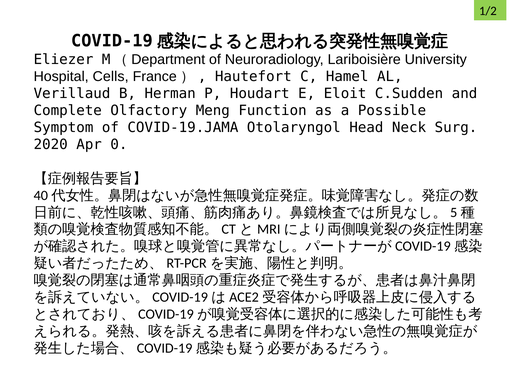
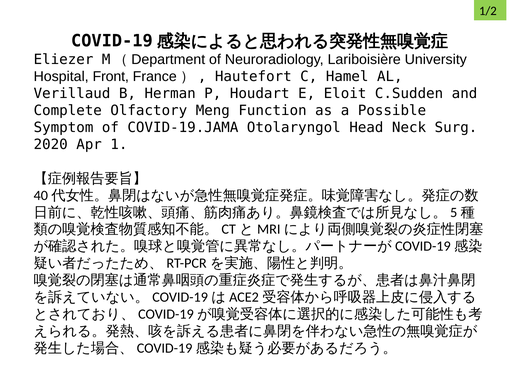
Cells: Cells -> Front
0: 0 -> 1
